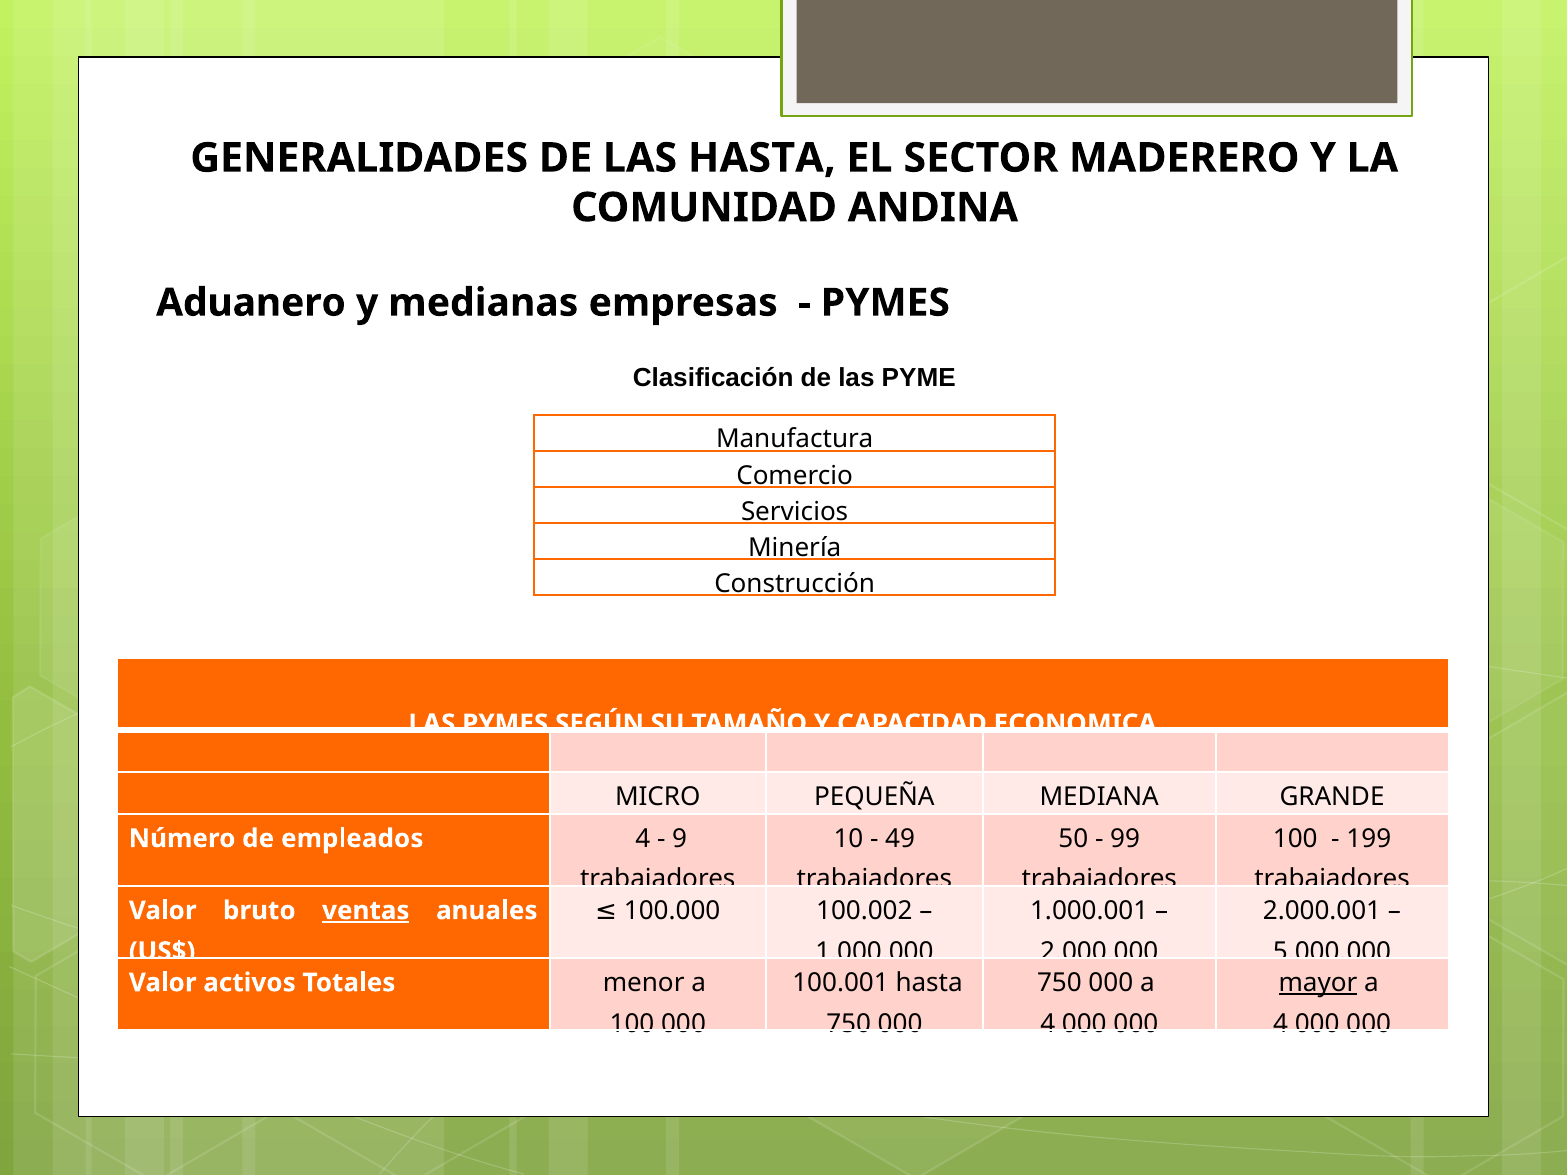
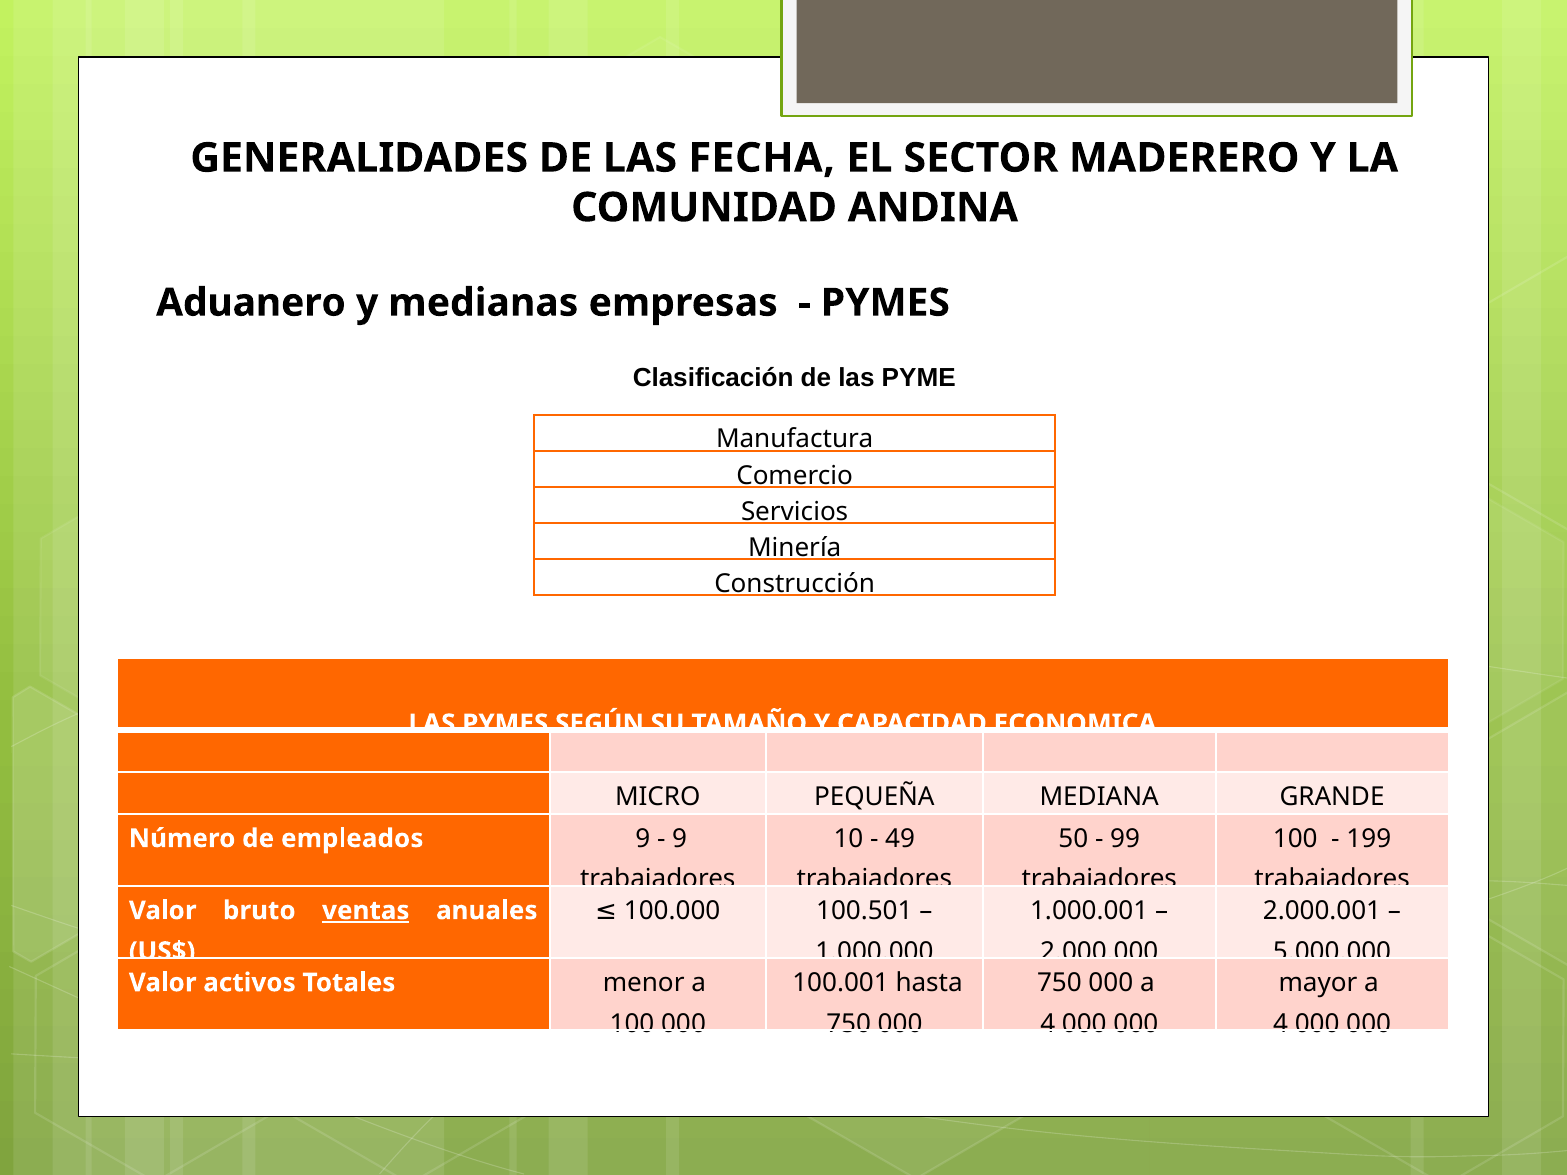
LAS HASTA: HASTA -> FECHA
empleados 4: 4 -> 9
100.002: 100.002 -> 100.501
mayor underline: present -> none
